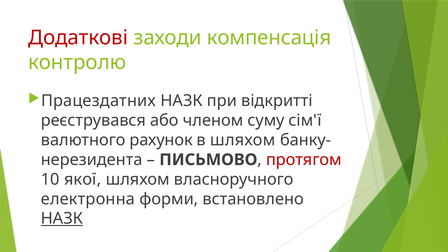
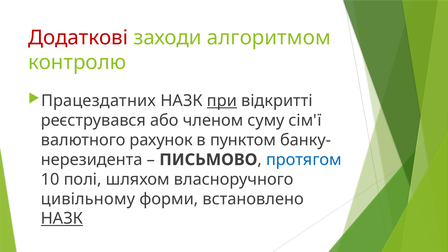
компенсація: компенсація -> алгоритмом
при underline: none -> present
в шляхом: шляхом -> пунктом
протягом colour: red -> blue
якої: якої -> полі
електронна: електронна -> цивільному
